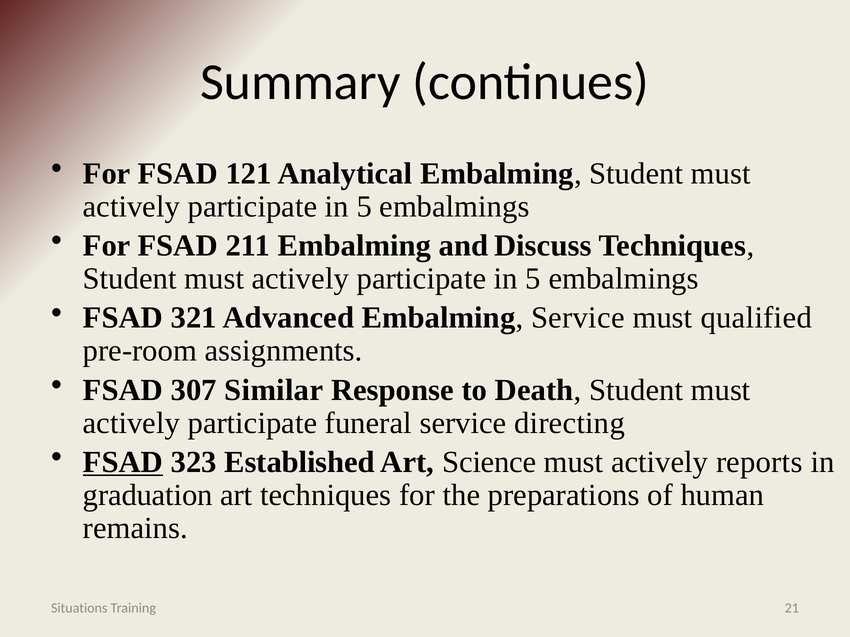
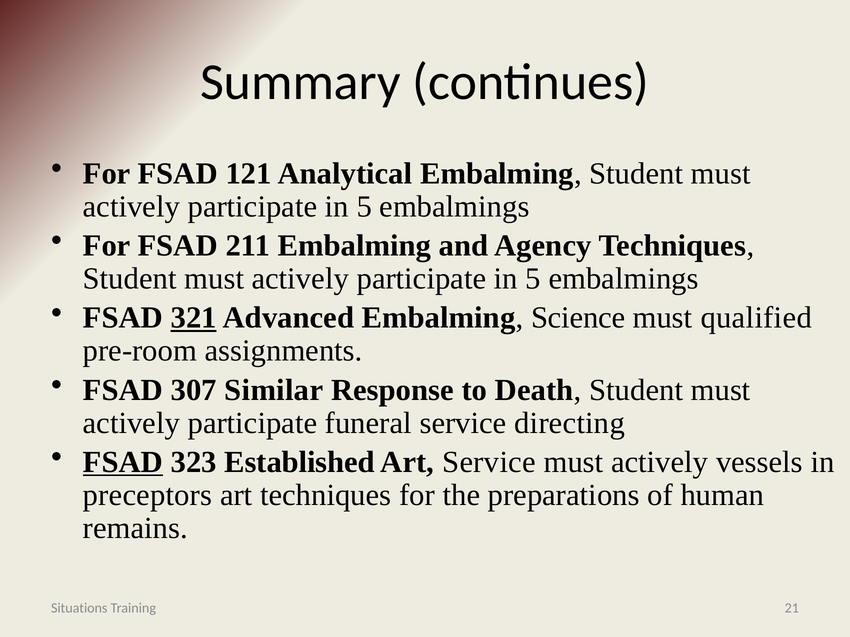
Discuss: Discuss -> Agency
321 underline: none -> present
Embalming Service: Service -> Science
Art Science: Science -> Service
reports: reports -> vessels
graduation: graduation -> preceptors
